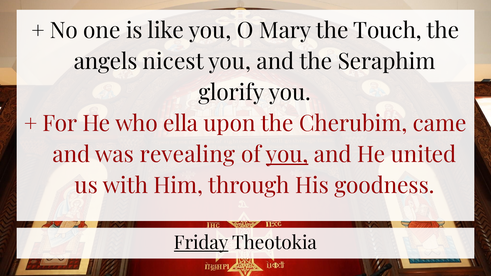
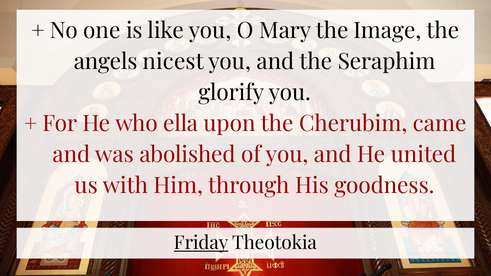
Touch: Touch -> Image
revealing: revealing -> abolished
you at (287, 155) underline: present -> none
